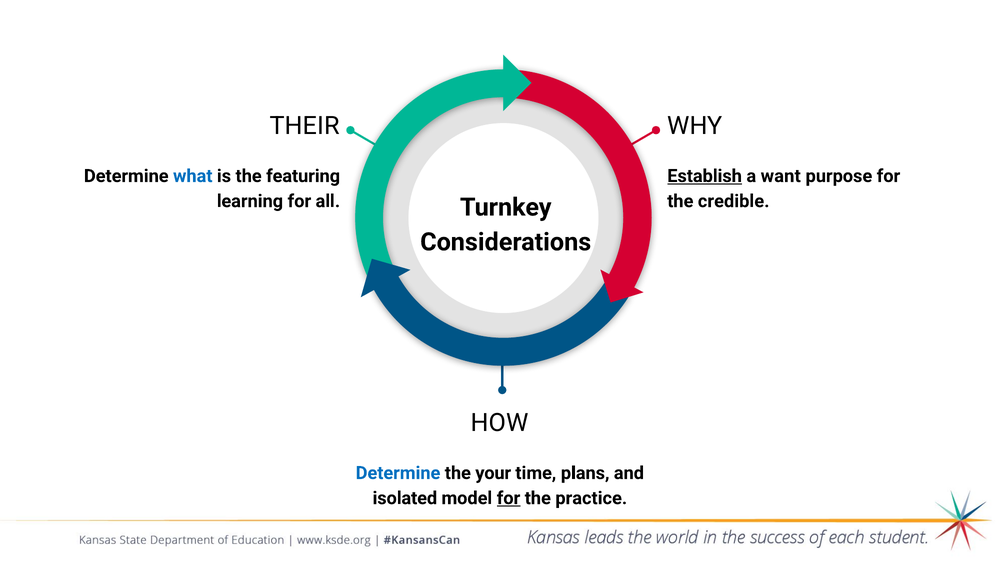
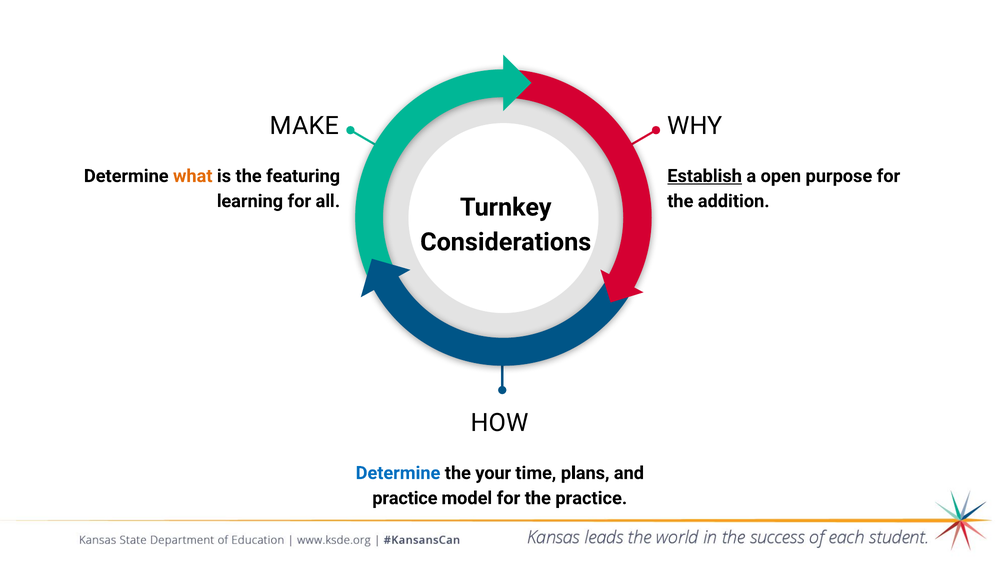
THEIR: THEIR -> MAKE
what colour: blue -> orange
want: want -> open
credible: credible -> addition
isolated at (405, 498): isolated -> practice
for at (509, 498) underline: present -> none
